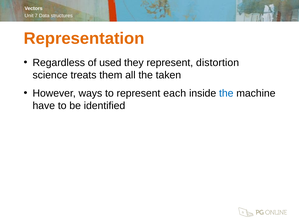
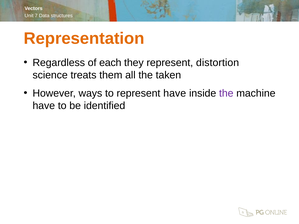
used: used -> each
represent each: each -> have
the at (226, 93) colour: blue -> purple
